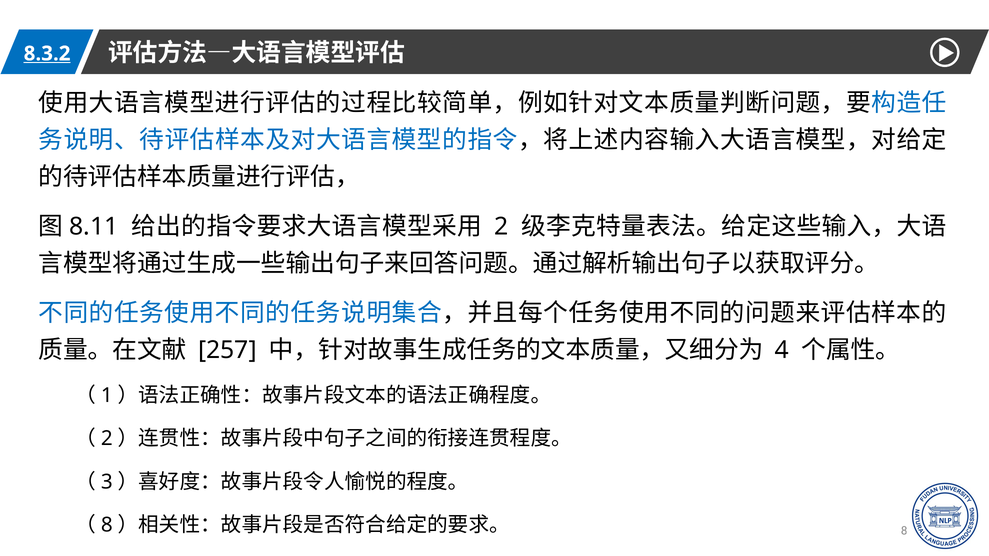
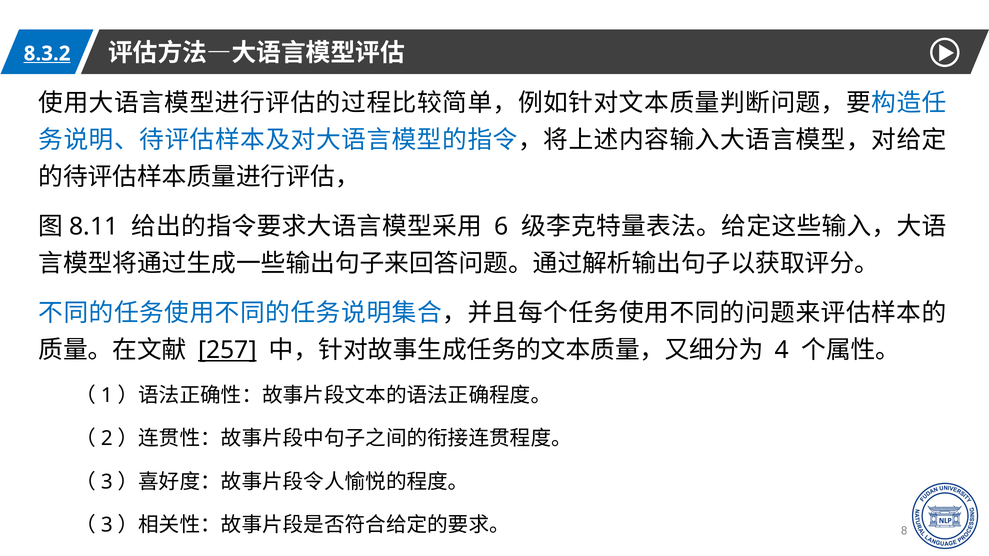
2 at (501, 227): 2 -> 6
257 underline: none -> present
8 at (107, 525): 8 -> 3
